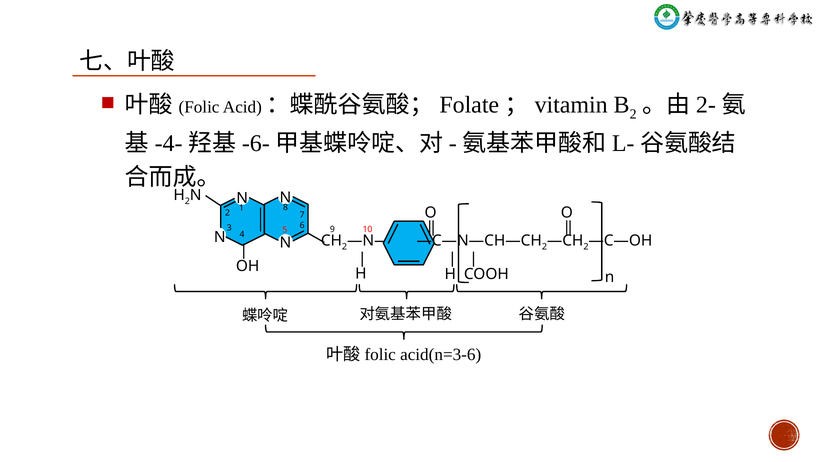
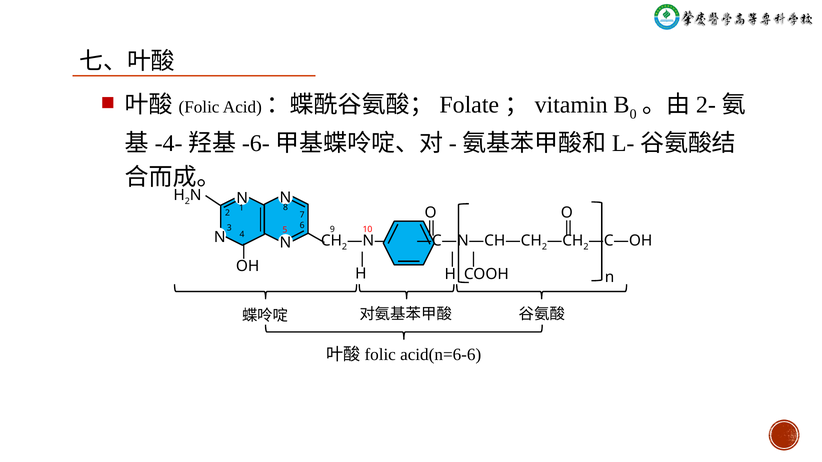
2 at (633, 114): 2 -> 0
acid(n=3-6: acid(n=3-6 -> acid(n=6-6
